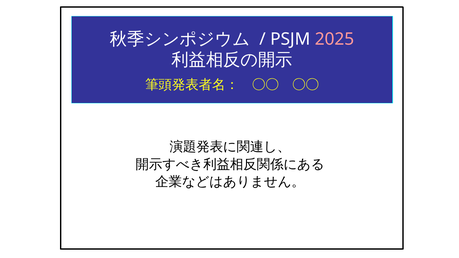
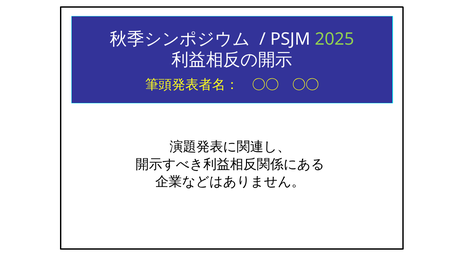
2025 colour: pink -> light green
